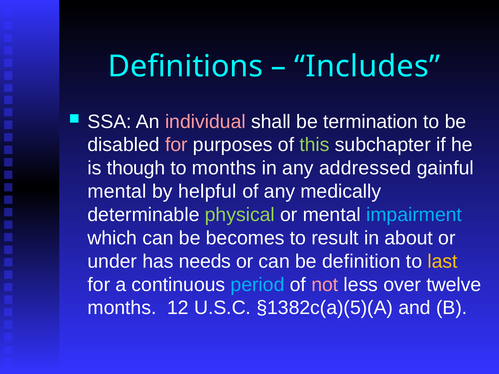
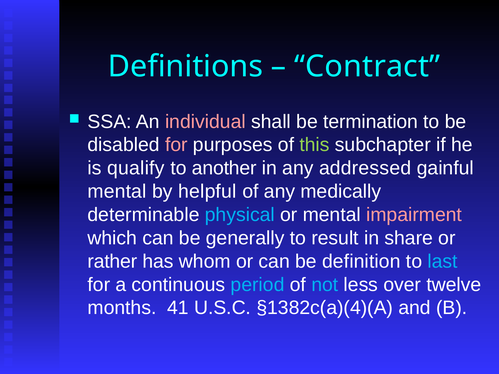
Includes: Includes -> Contract
though: though -> qualify
to months: months -> another
physical colour: light green -> light blue
impairment colour: light blue -> pink
becomes: becomes -> generally
about: about -> share
under: under -> rather
needs: needs -> whom
last colour: yellow -> light blue
not colour: pink -> light blue
12: 12 -> 41
§1382c(a)(5)(A: §1382c(a)(5)(A -> §1382c(a)(4)(A
